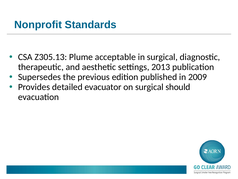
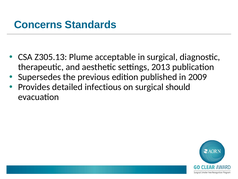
Nonprofit: Nonprofit -> Concerns
evacuator: evacuator -> infectious
